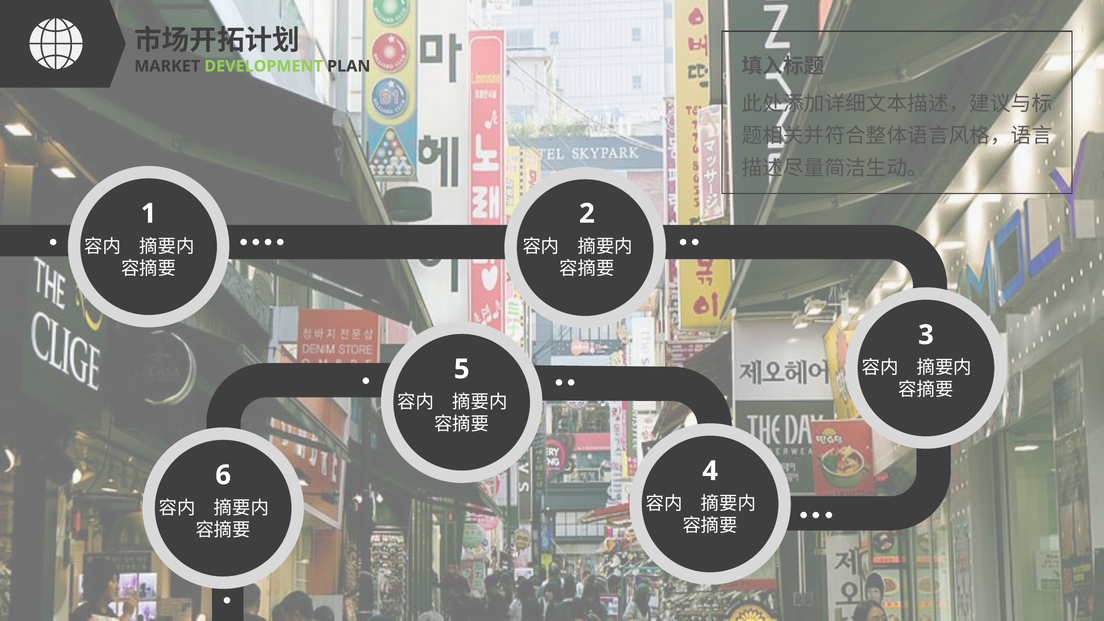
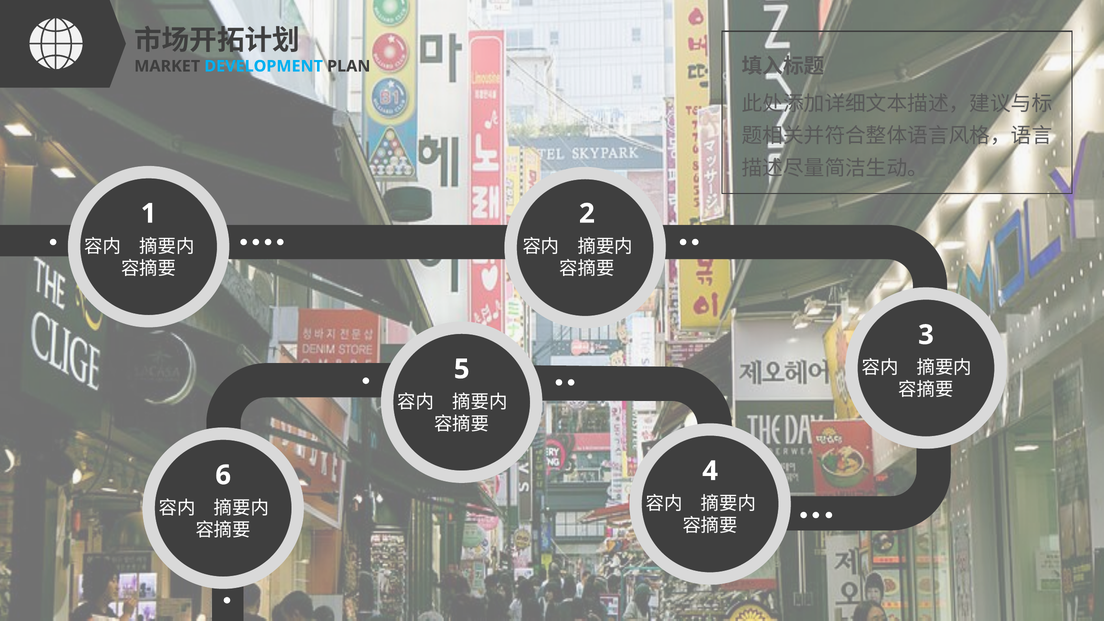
DEVELOPMENT colour: light green -> light blue
